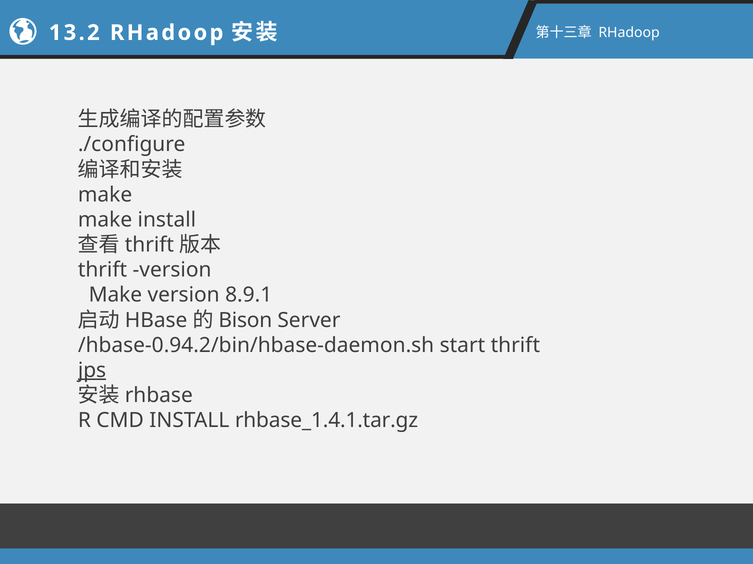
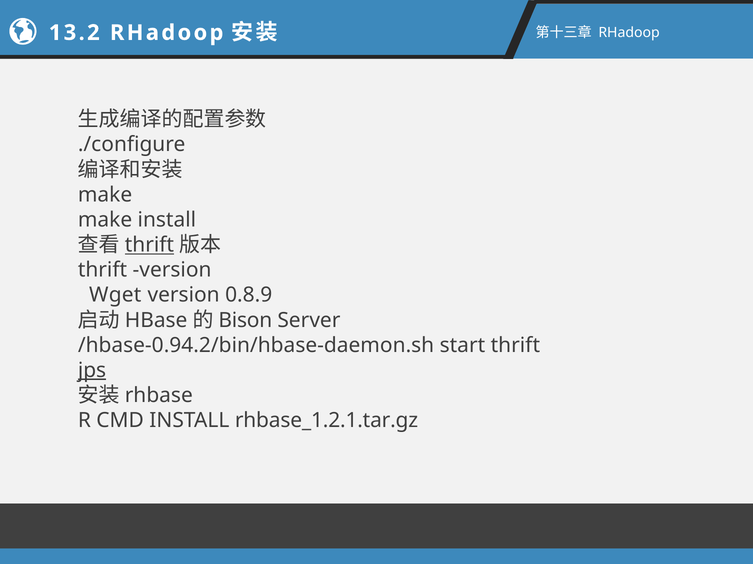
thrift at (149, 245) underline: none -> present
Make at (115, 295): Make -> Wget
8.9.1: 8.9.1 -> 0.8.9
rhbase_1.4.1.tar.gz: rhbase_1.4.1.tar.gz -> rhbase_1.2.1.tar.gz
